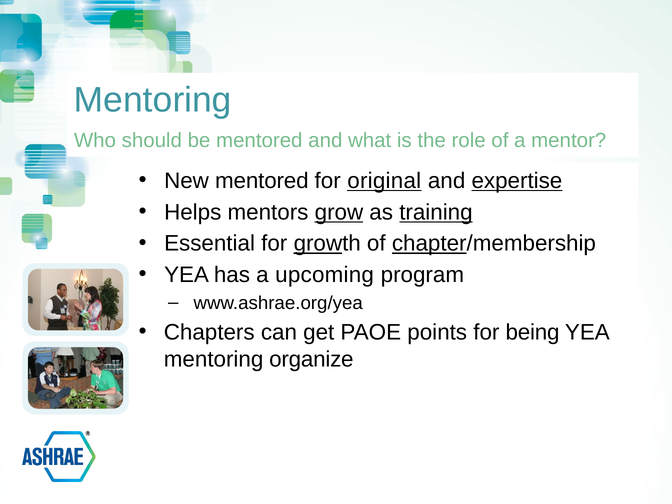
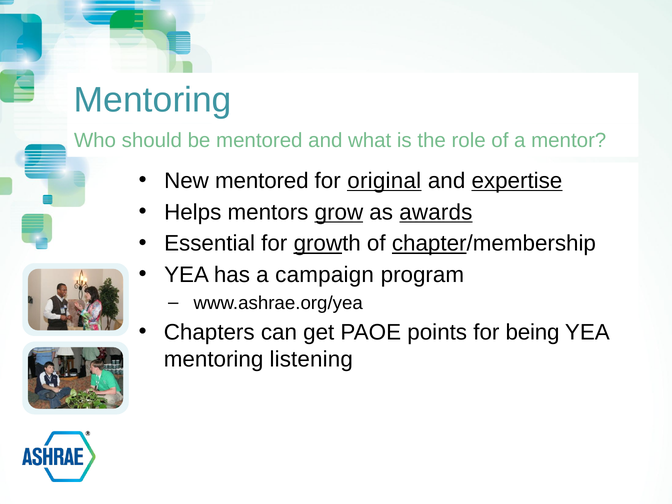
training: training -> awards
upcoming: upcoming -> campaign
organize: organize -> listening
